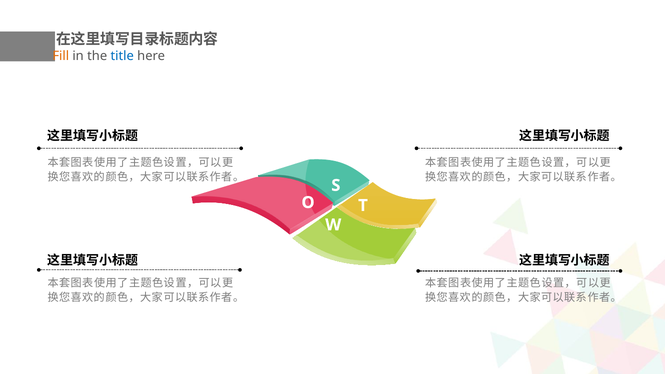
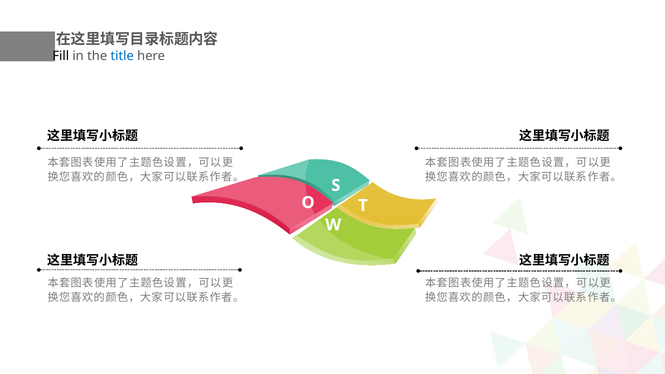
Fill colour: orange -> black
